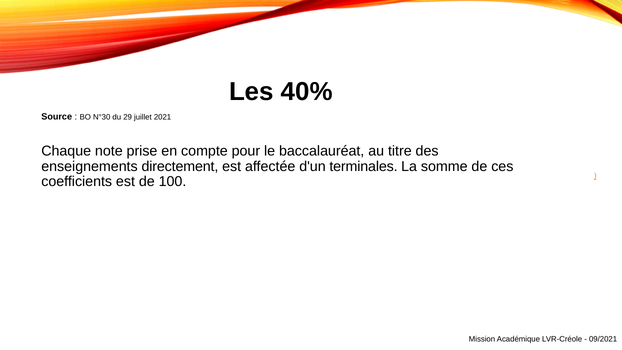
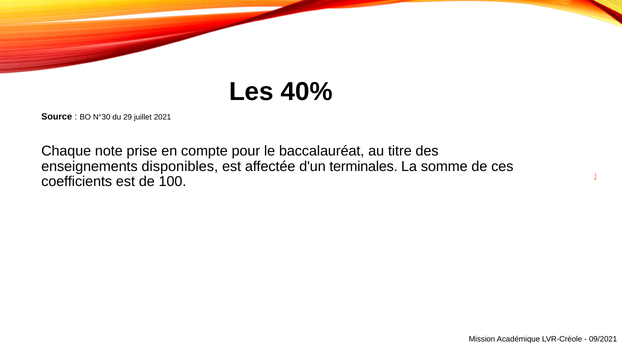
directement: directement -> disponibles
